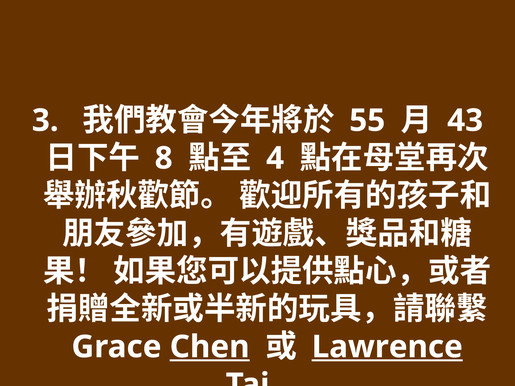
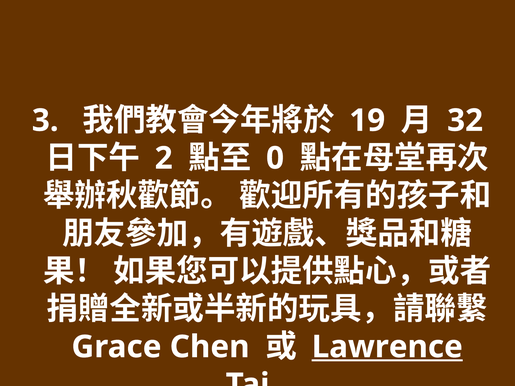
55: 55 -> 19
43: 43 -> 32
8: 8 -> 2
4: 4 -> 0
Chen underline: present -> none
